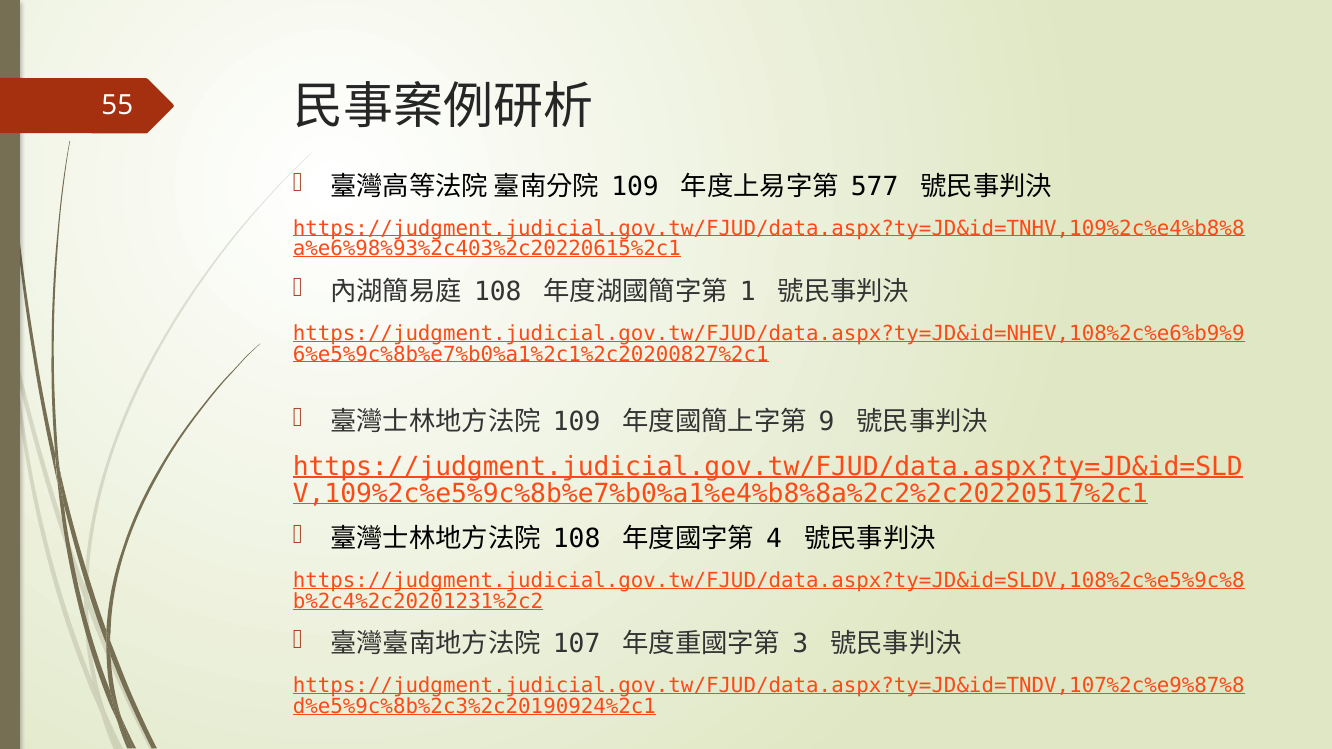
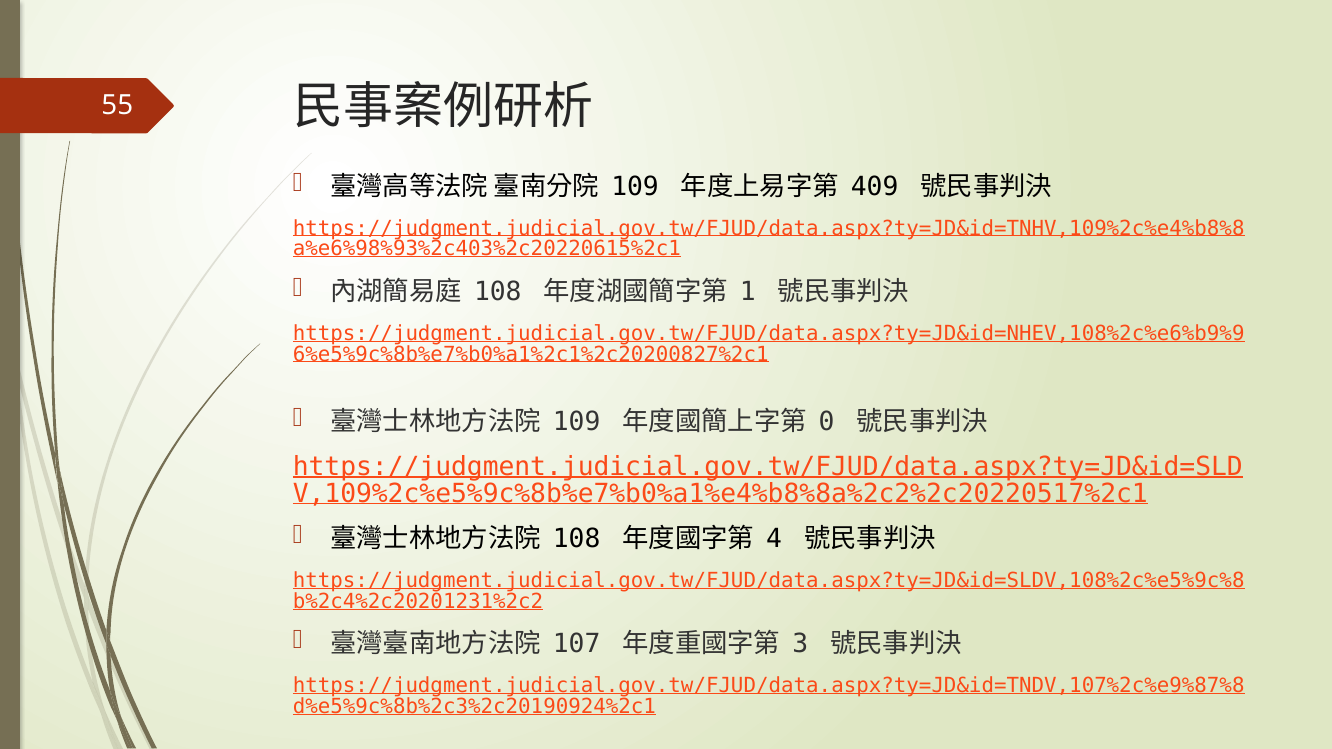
577: 577 -> 409
9: 9 -> 0
